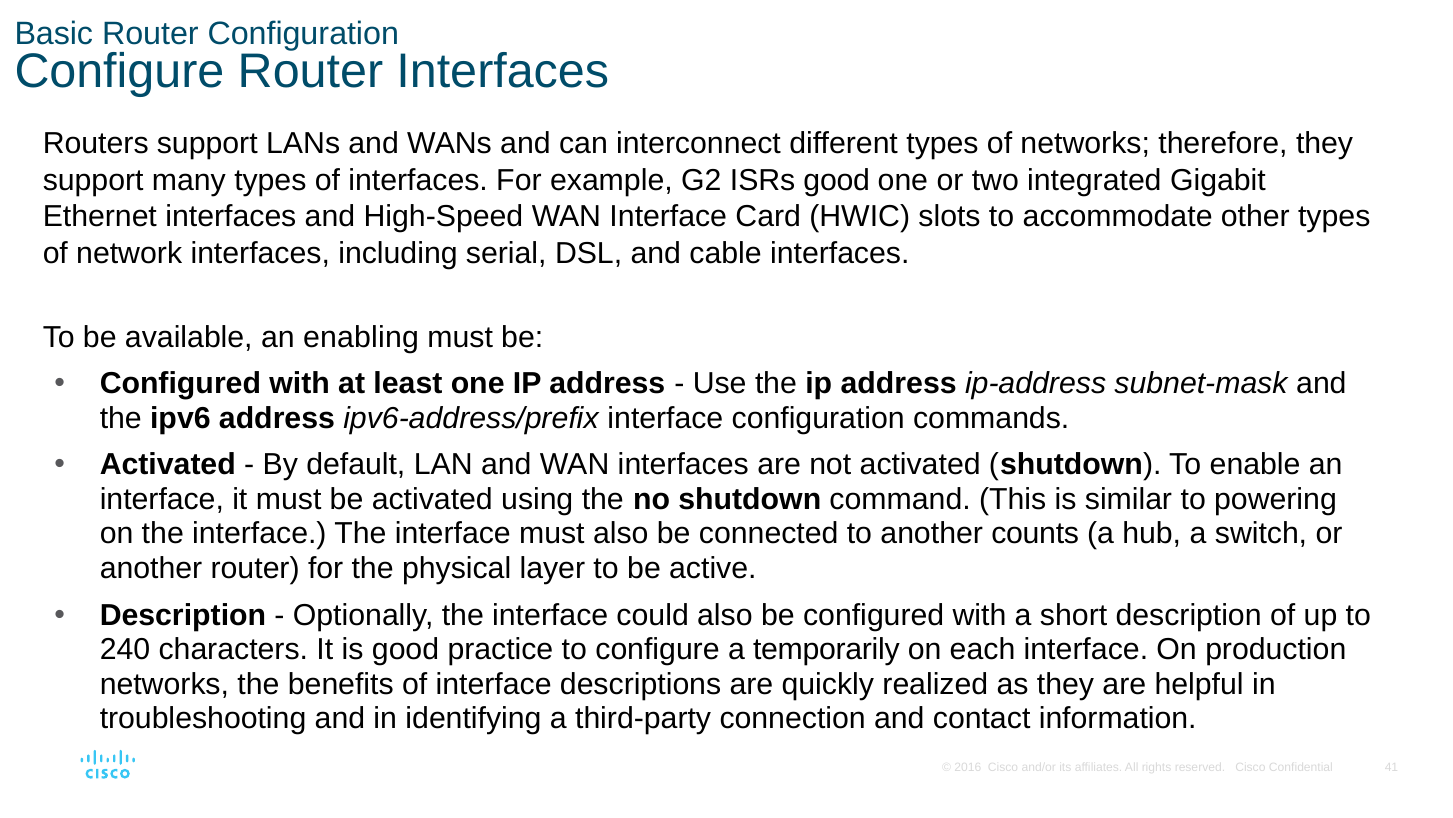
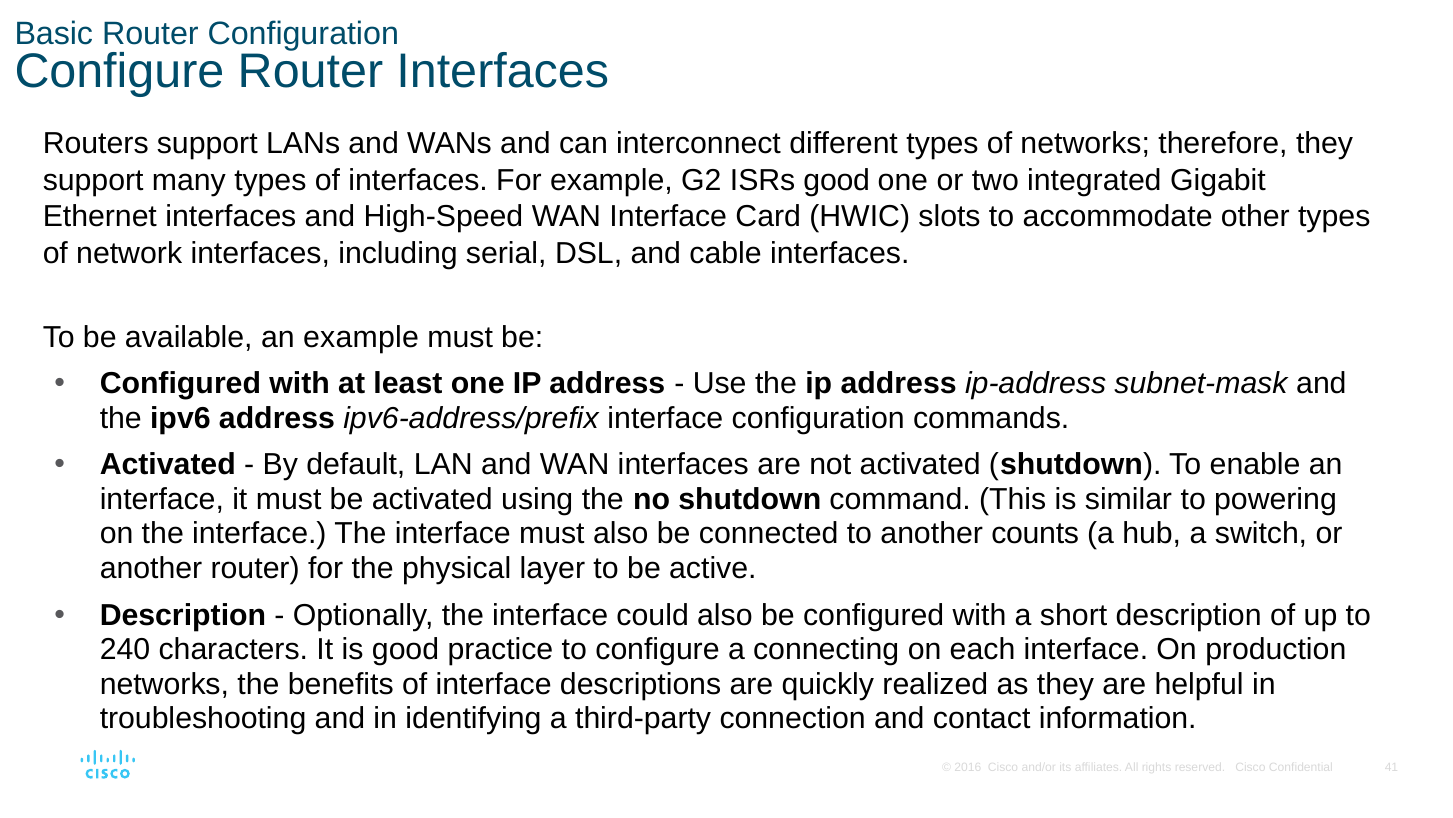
an enabling: enabling -> example
temporarily: temporarily -> connecting
